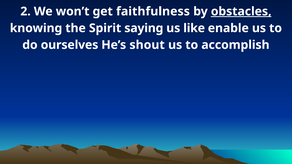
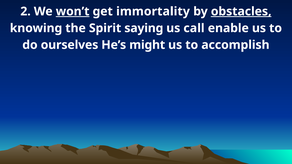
won’t underline: none -> present
faithfulness: faithfulness -> immortality
like: like -> call
shout: shout -> might
